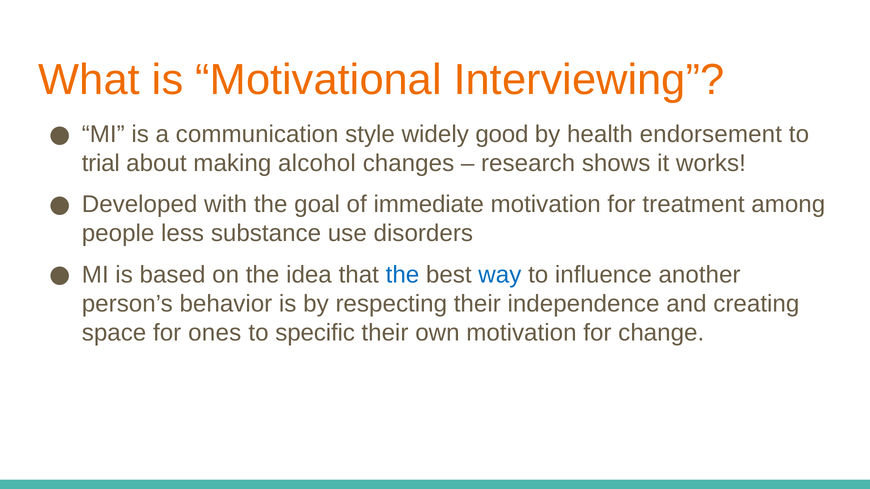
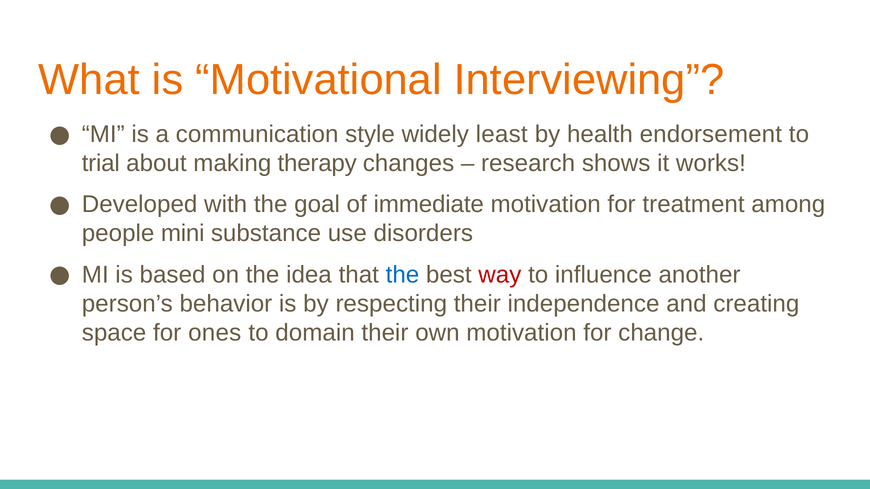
good: good -> least
alcohol: alcohol -> therapy
less: less -> mini
way colour: blue -> red
specific: specific -> domain
